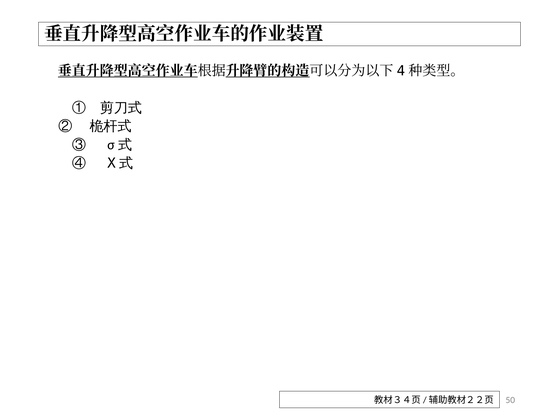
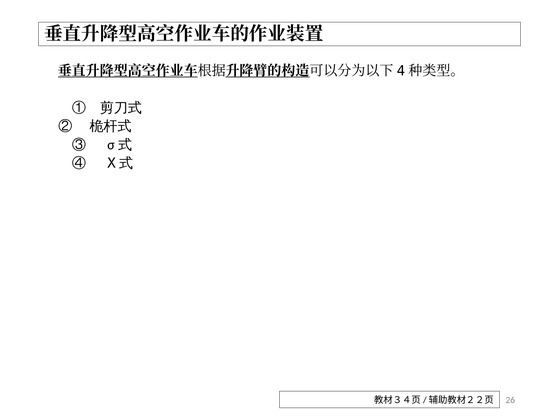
50: 50 -> 26
